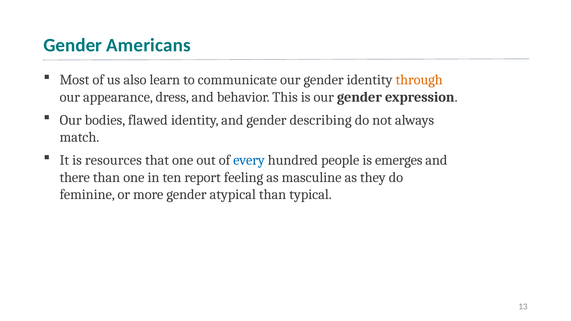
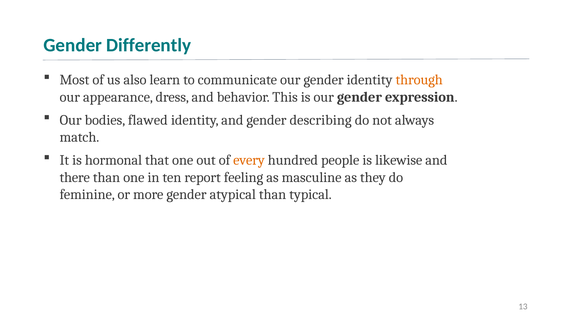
Americans: Americans -> Differently
resources: resources -> hormonal
every colour: blue -> orange
emerges: emerges -> likewise
